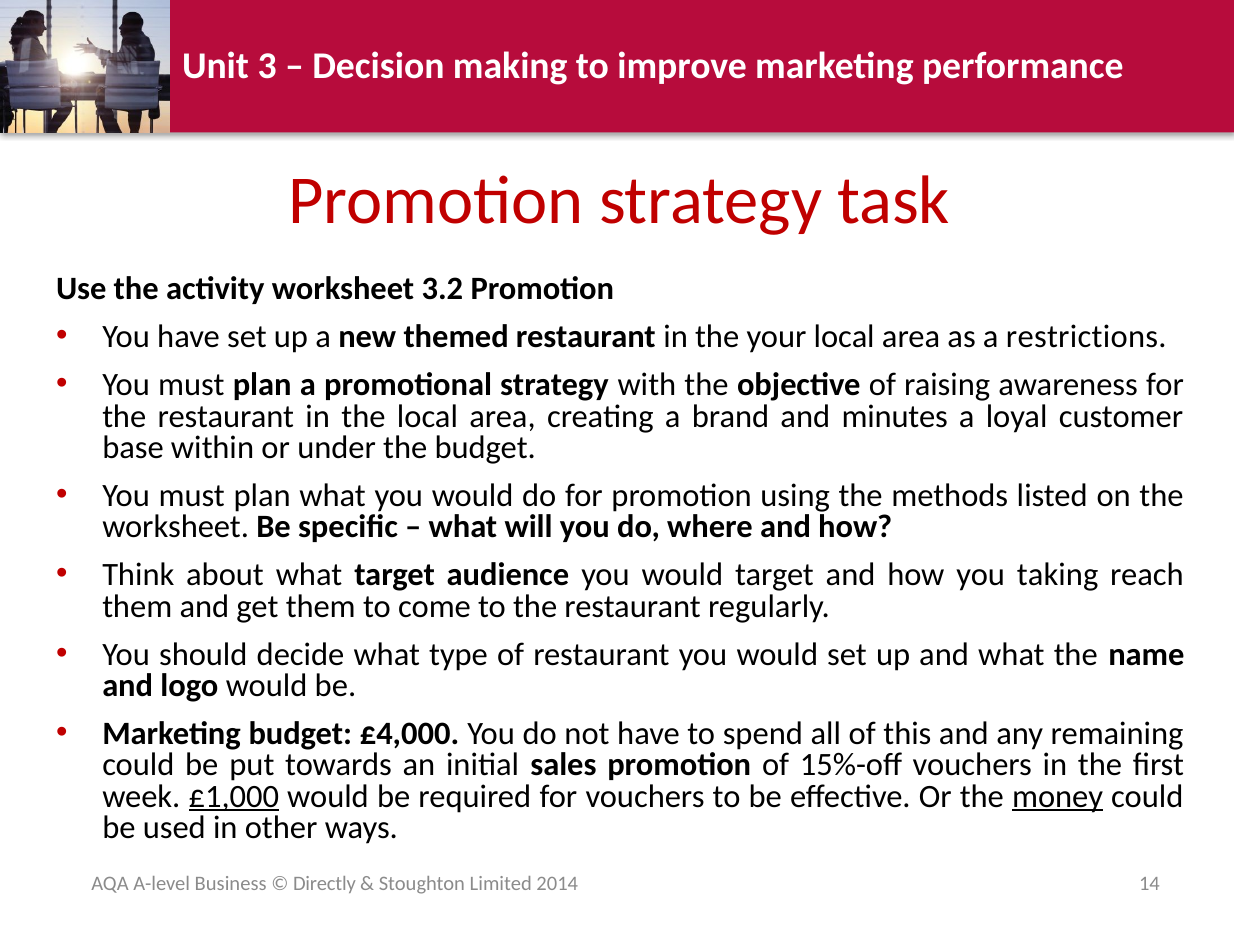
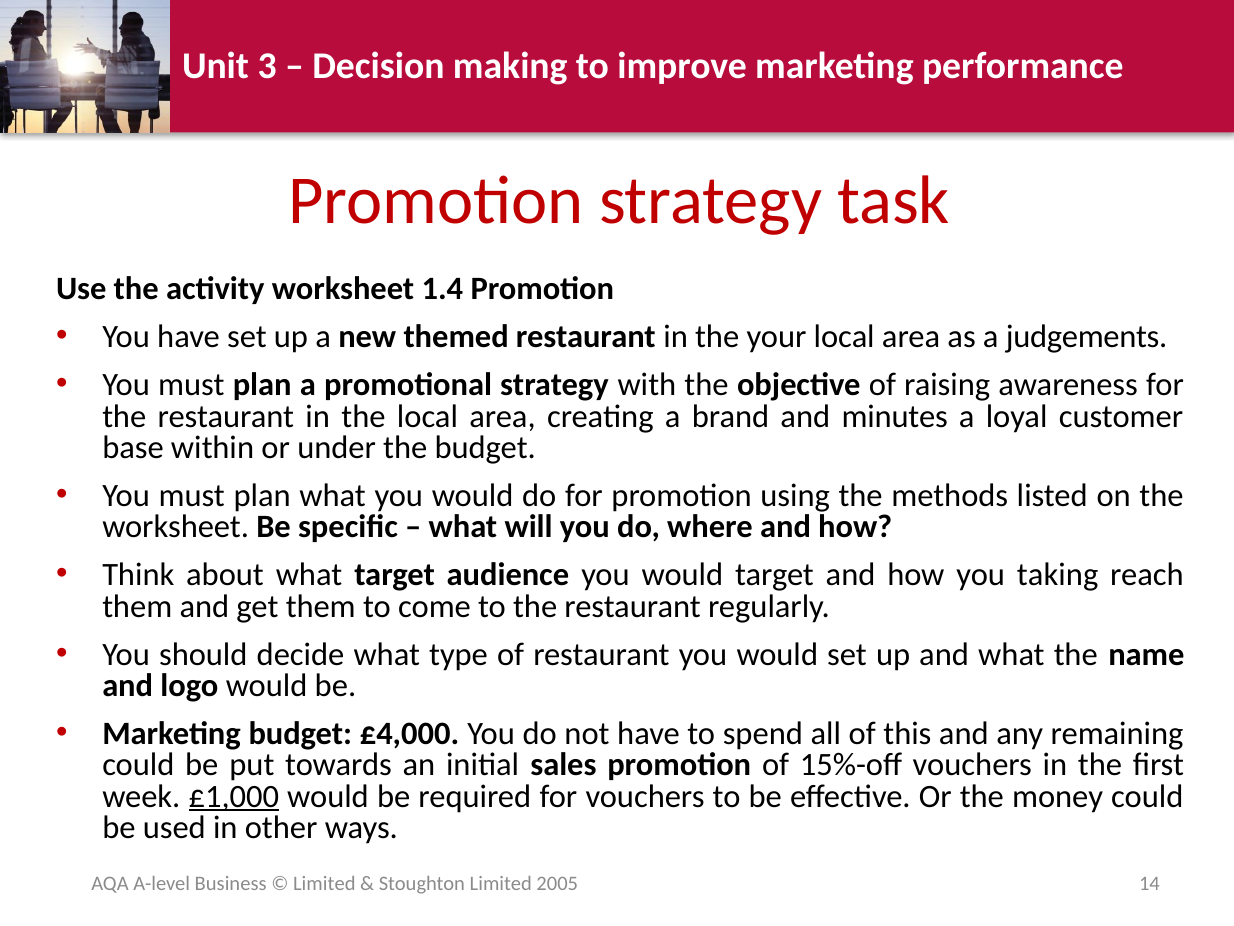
3.2: 3.2 -> 1.4
restrictions: restrictions -> judgements
money underline: present -> none
Directly at (324, 884): Directly -> Limited
2014: 2014 -> 2005
